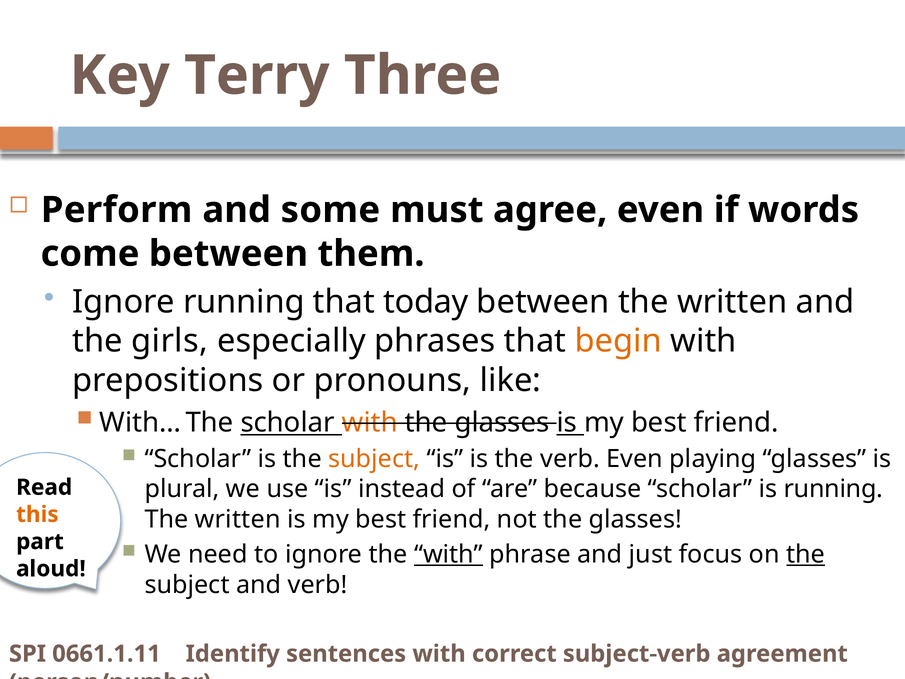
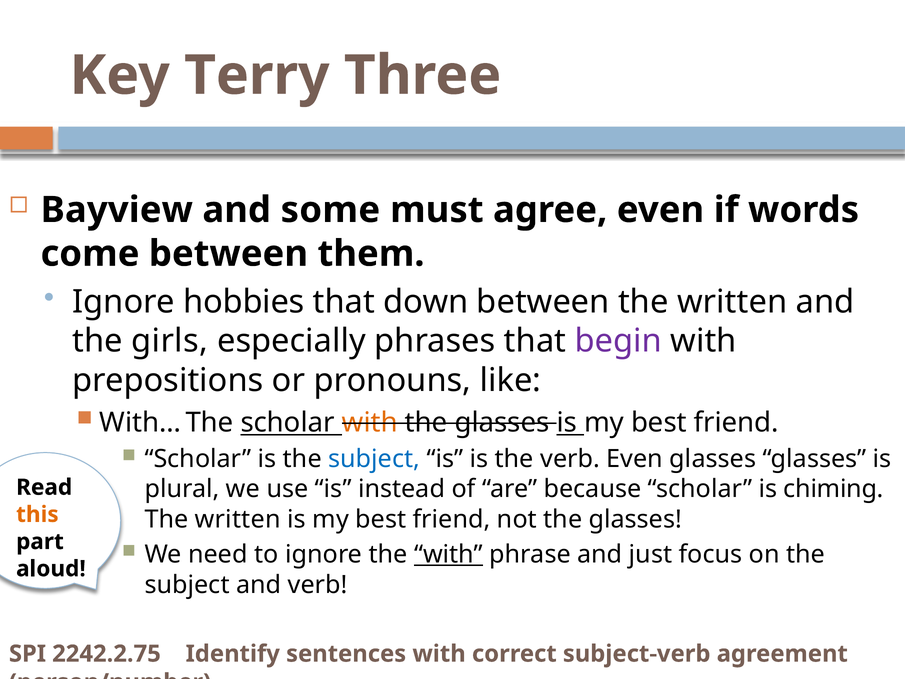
Perform: Perform -> Bayview
Ignore running: running -> hobbies
today: today -> down
begin colour: orange -> purple
subject at (374, 459) colour: orange -> blue
Even playing: playing -> glasses
is running: running -> chiming
the at (806, 554) underline: present -> none
0661.1.11: 0661.1.11 -> 2242.2.75
